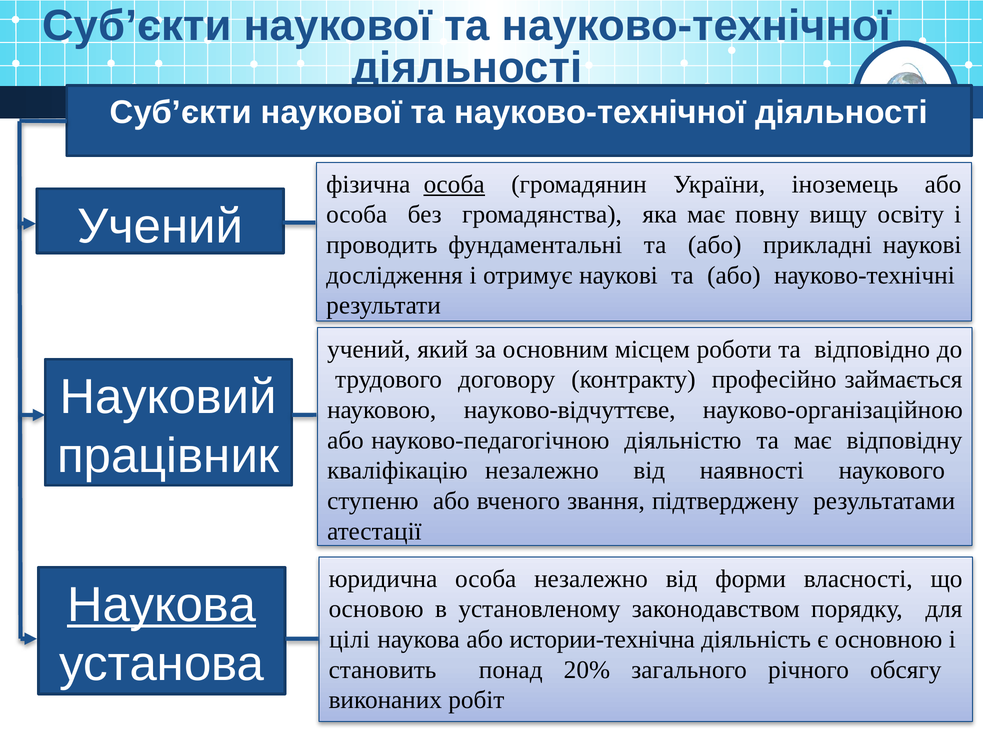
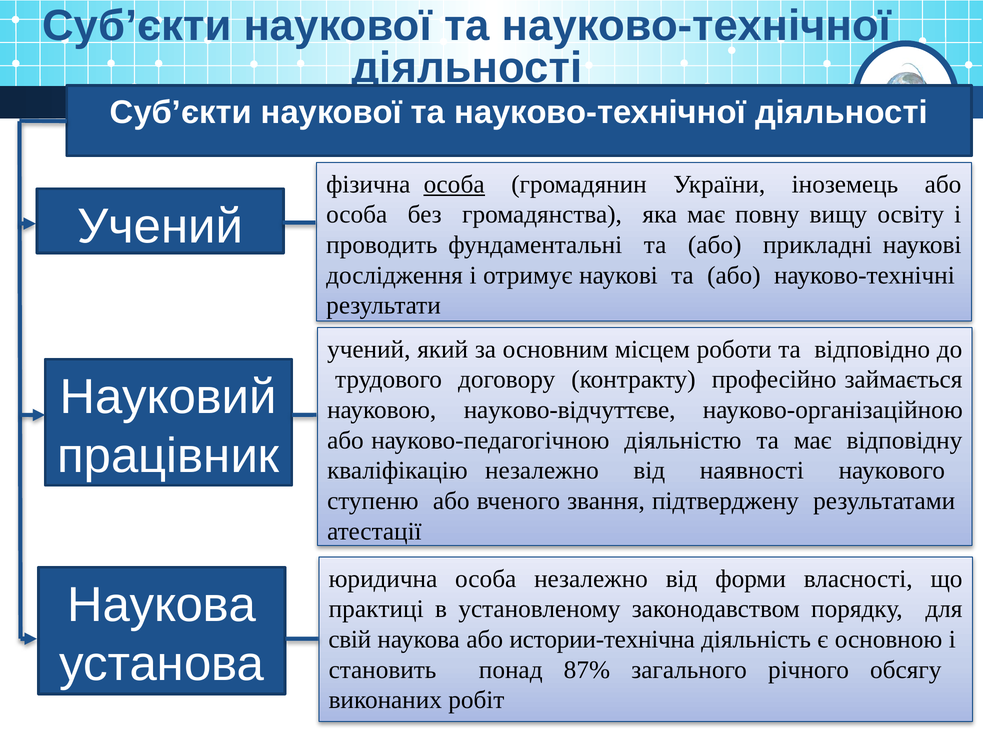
Наукова at (162, 605) underline: present -> none
основою: основою -> практиці
цілі: цілі -> свій
20%: 20% -> 87%
